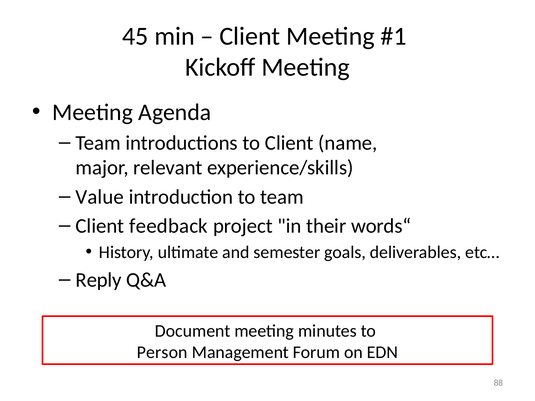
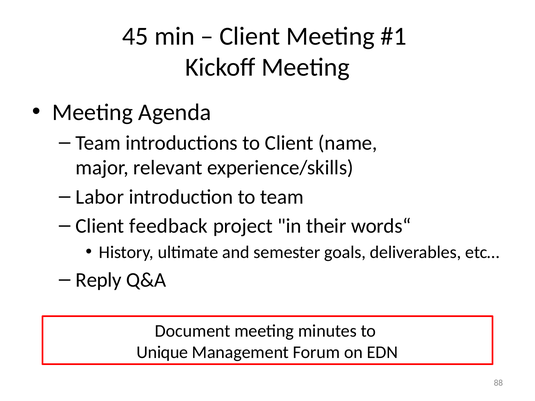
Value: Value -> Labor
Person: Person -> Unique
